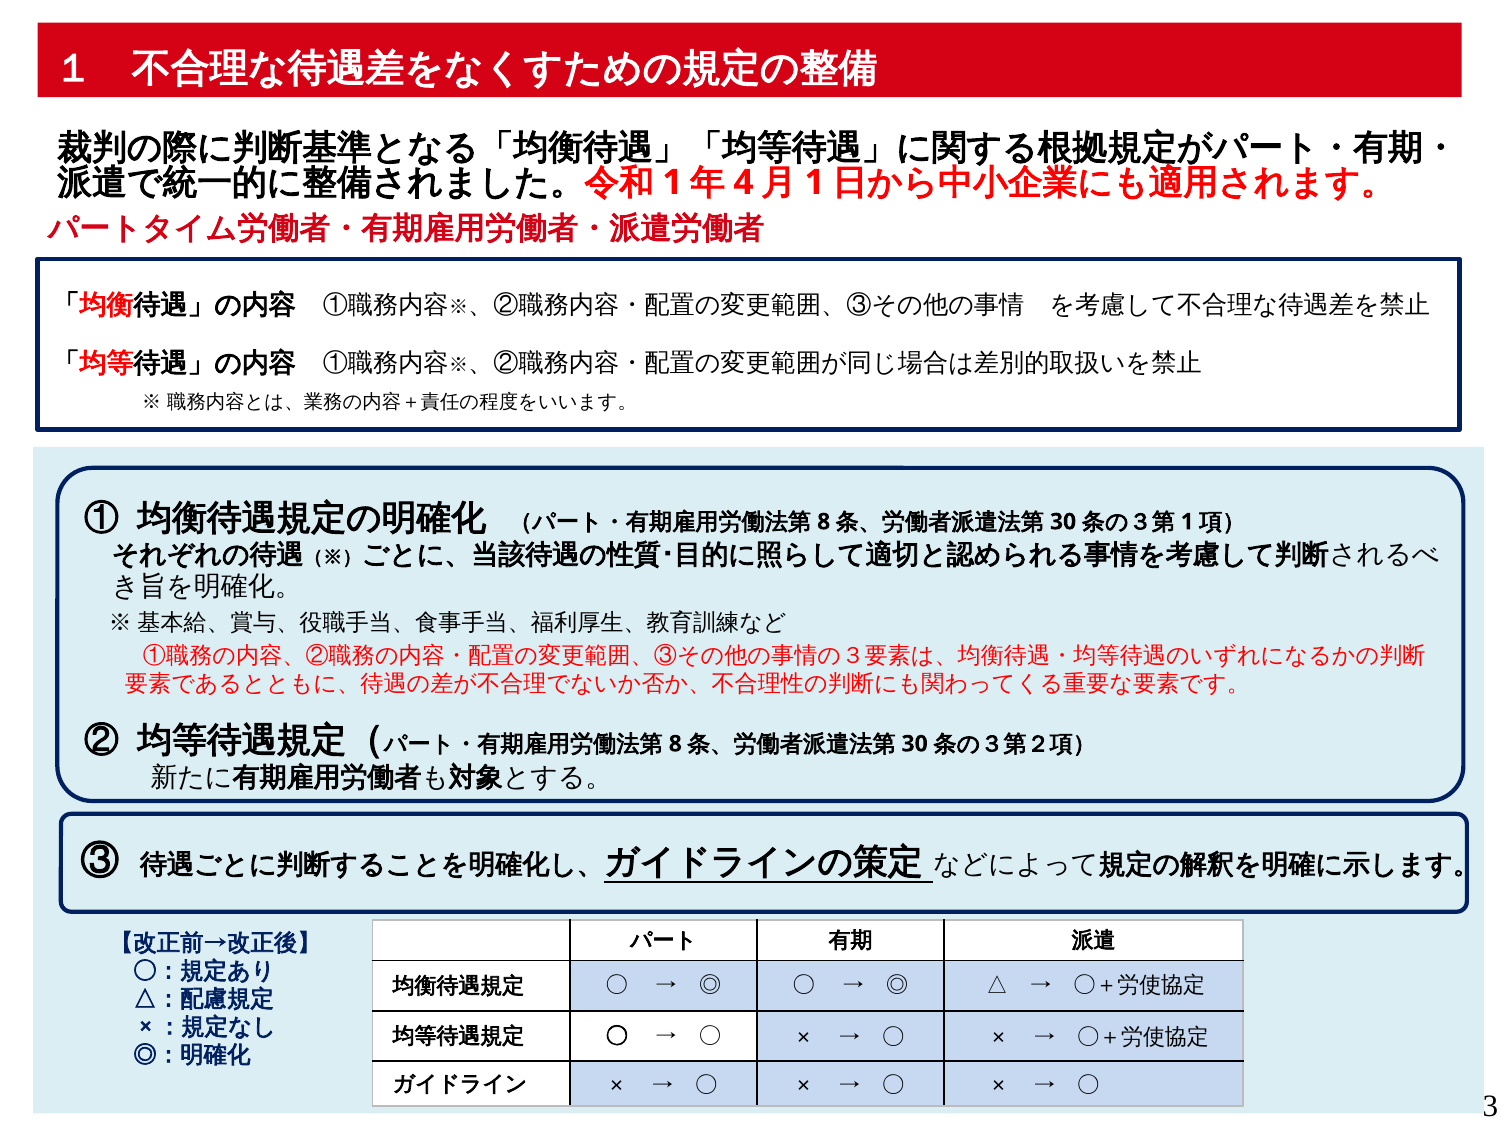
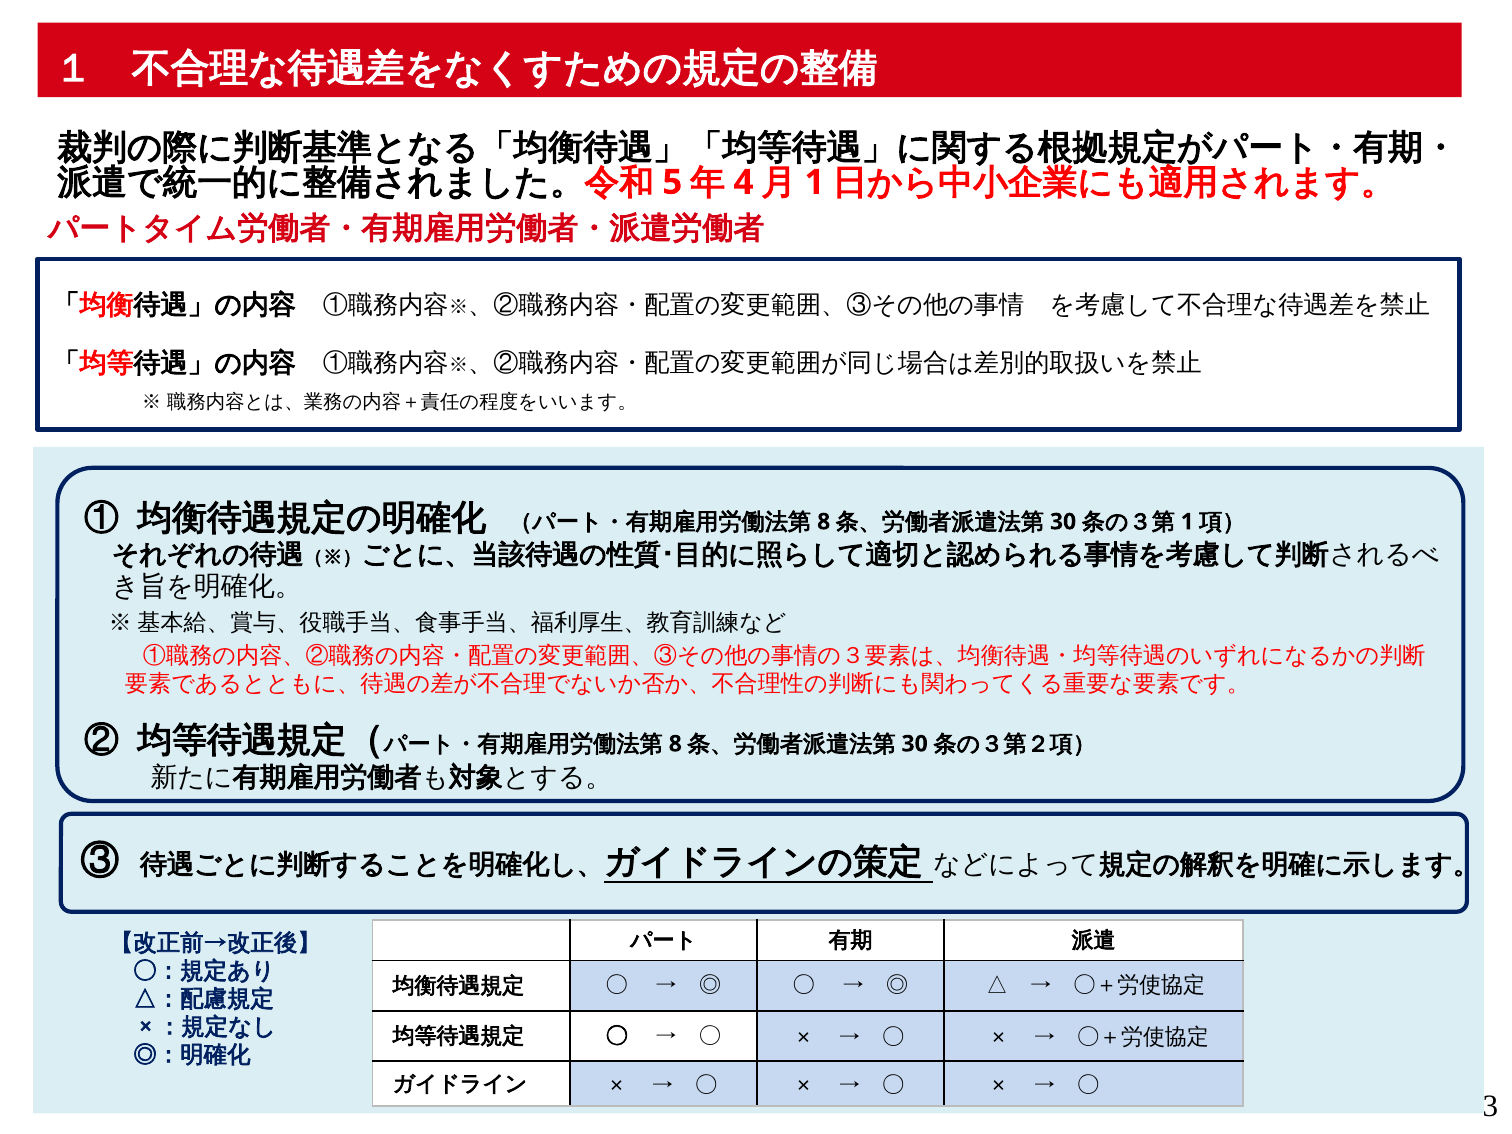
1 at (672, 182): 1 -> 5
